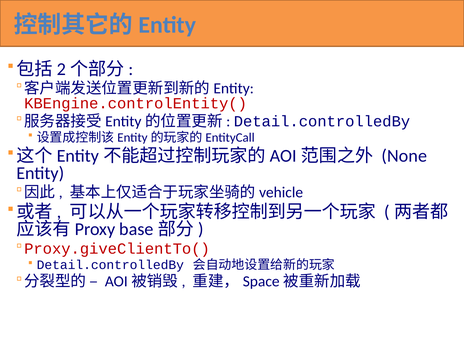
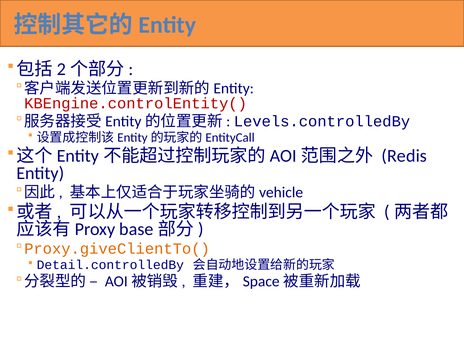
Detail.controlledBy at (322, 121): Detail.controlledBy -> Levels.controlledBy
None: None -> Redis
Proxy.giveClientTo( colour: red -> orange
